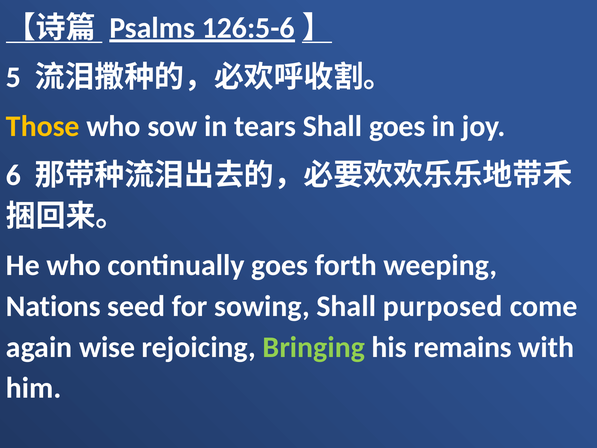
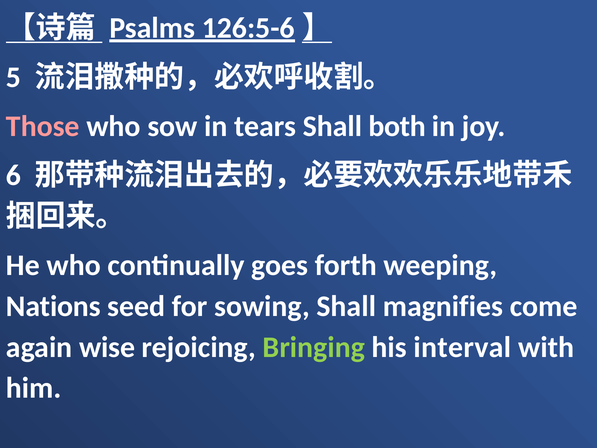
Those colour: yellow -> pink
Shall goes: goes -> both
purposed: purposed -> magnifies
remains: remains -> interval
